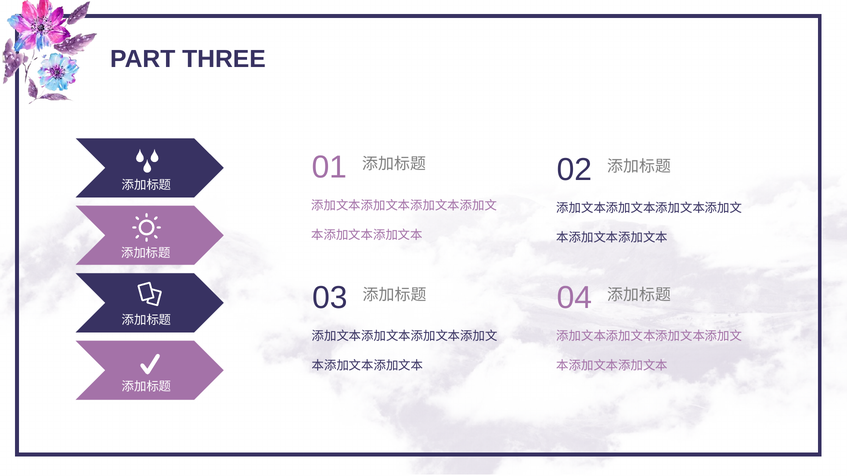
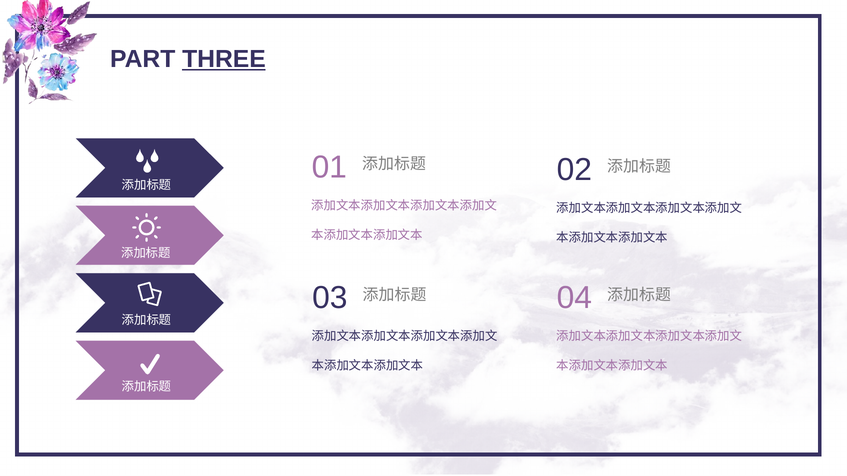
THREE underline: none -> present
